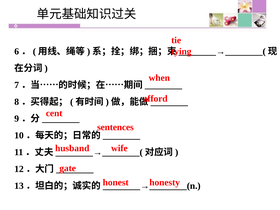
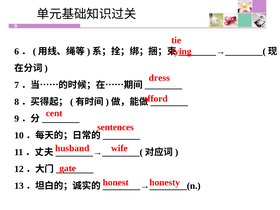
when: when -> dress
